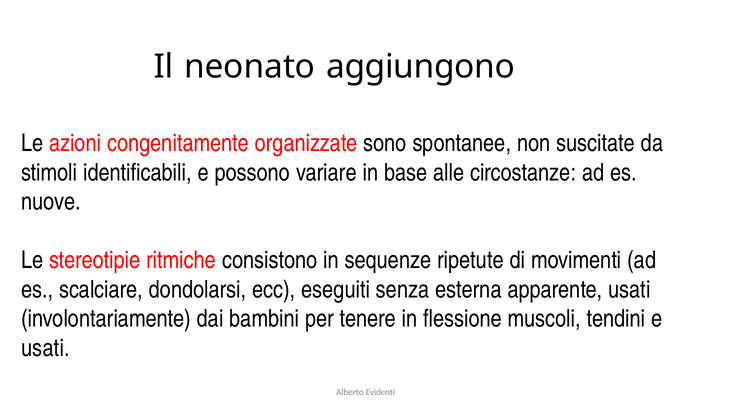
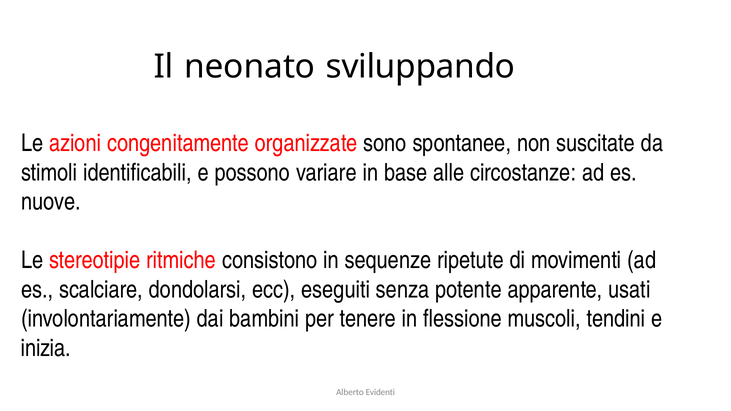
aggiungono: aggiungono -> sviluppando
esterna: esterna -> potente
usati at (46, 348): usati -> inizia
